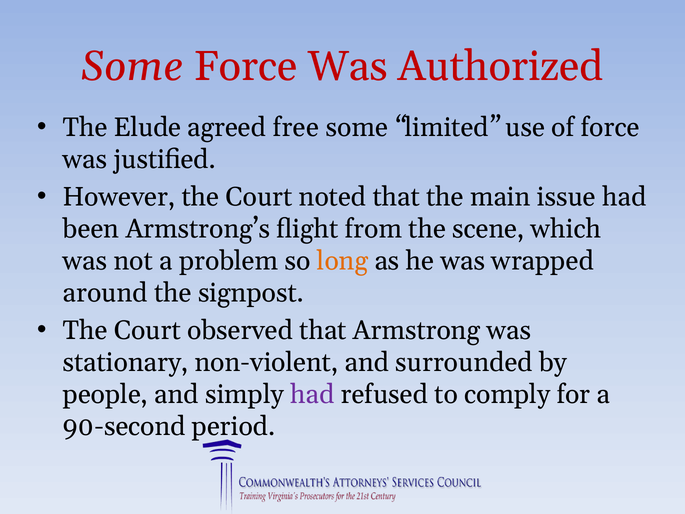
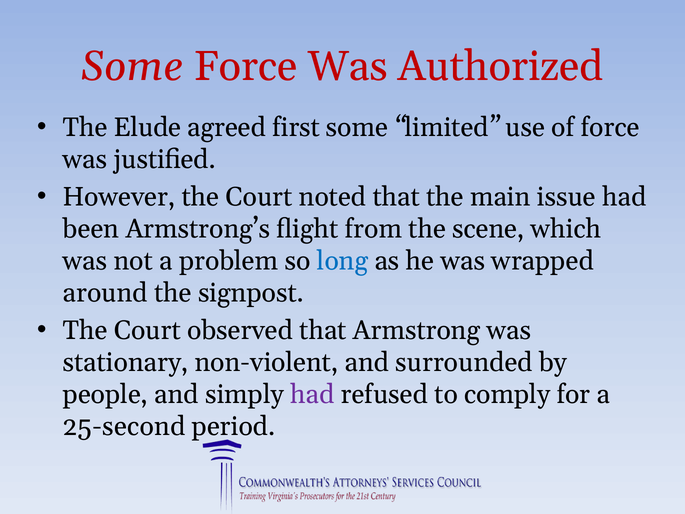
free: free -> first
long colour: orange -> blue
90-second: 90-second -> 25-second
